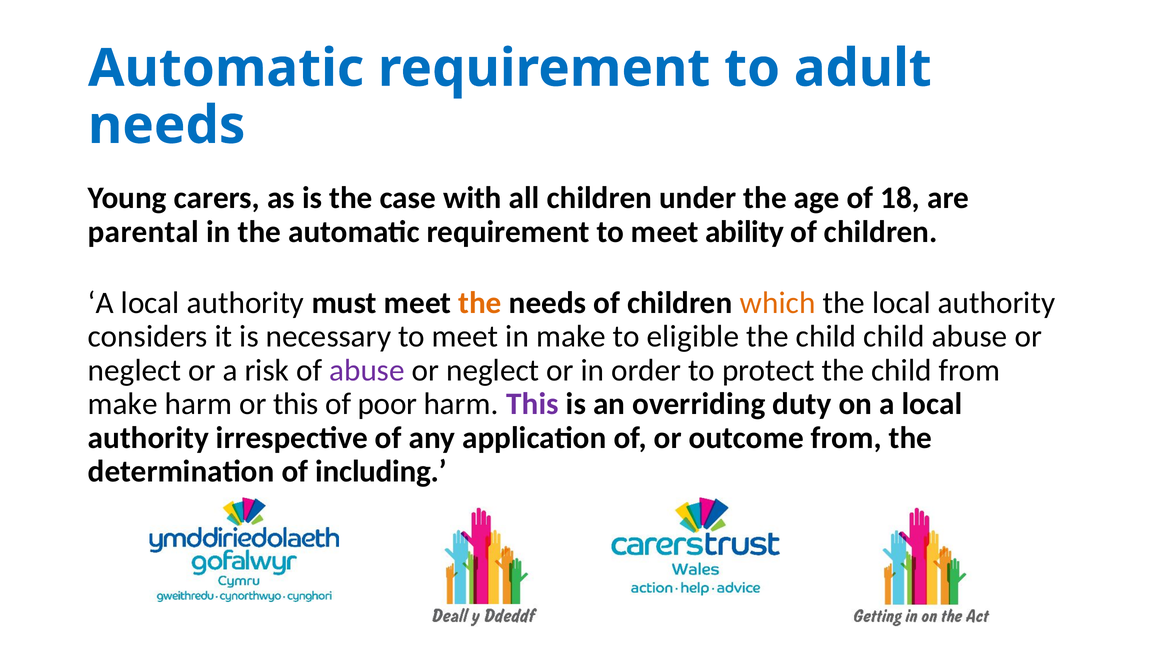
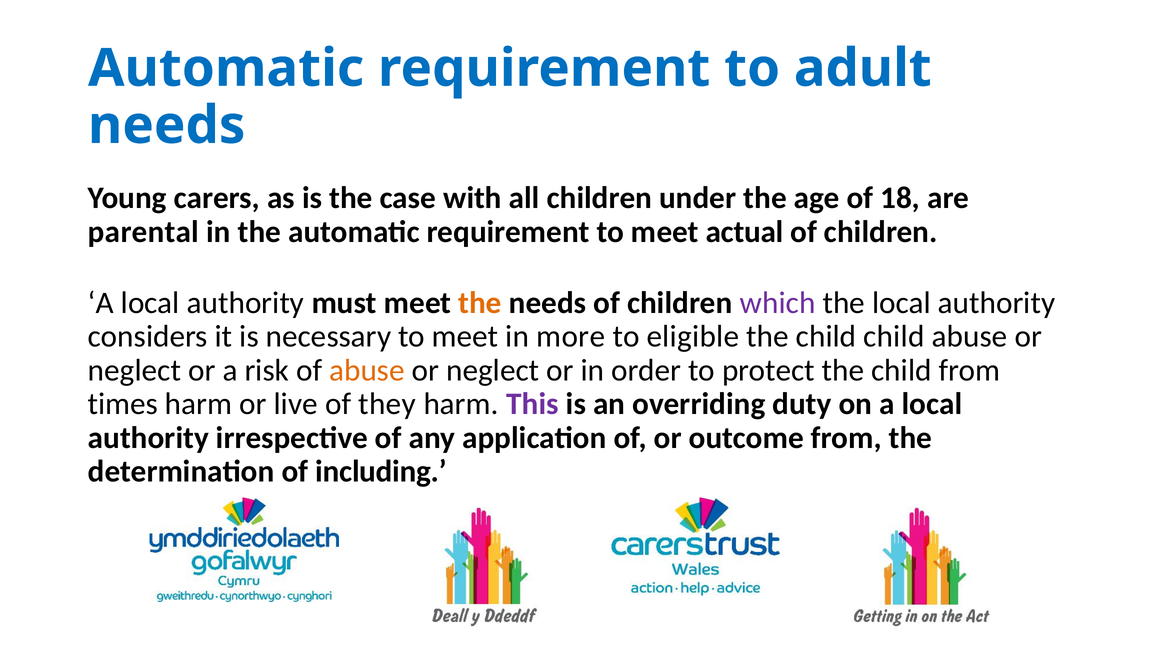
ability: ability -> actual
which colour: orange -> purple
in make: make -> more
abuse at (367, 370) colour: purple -> orange
make at (123, 404): make -> times
or this: this -> live
poor: poor -> they
